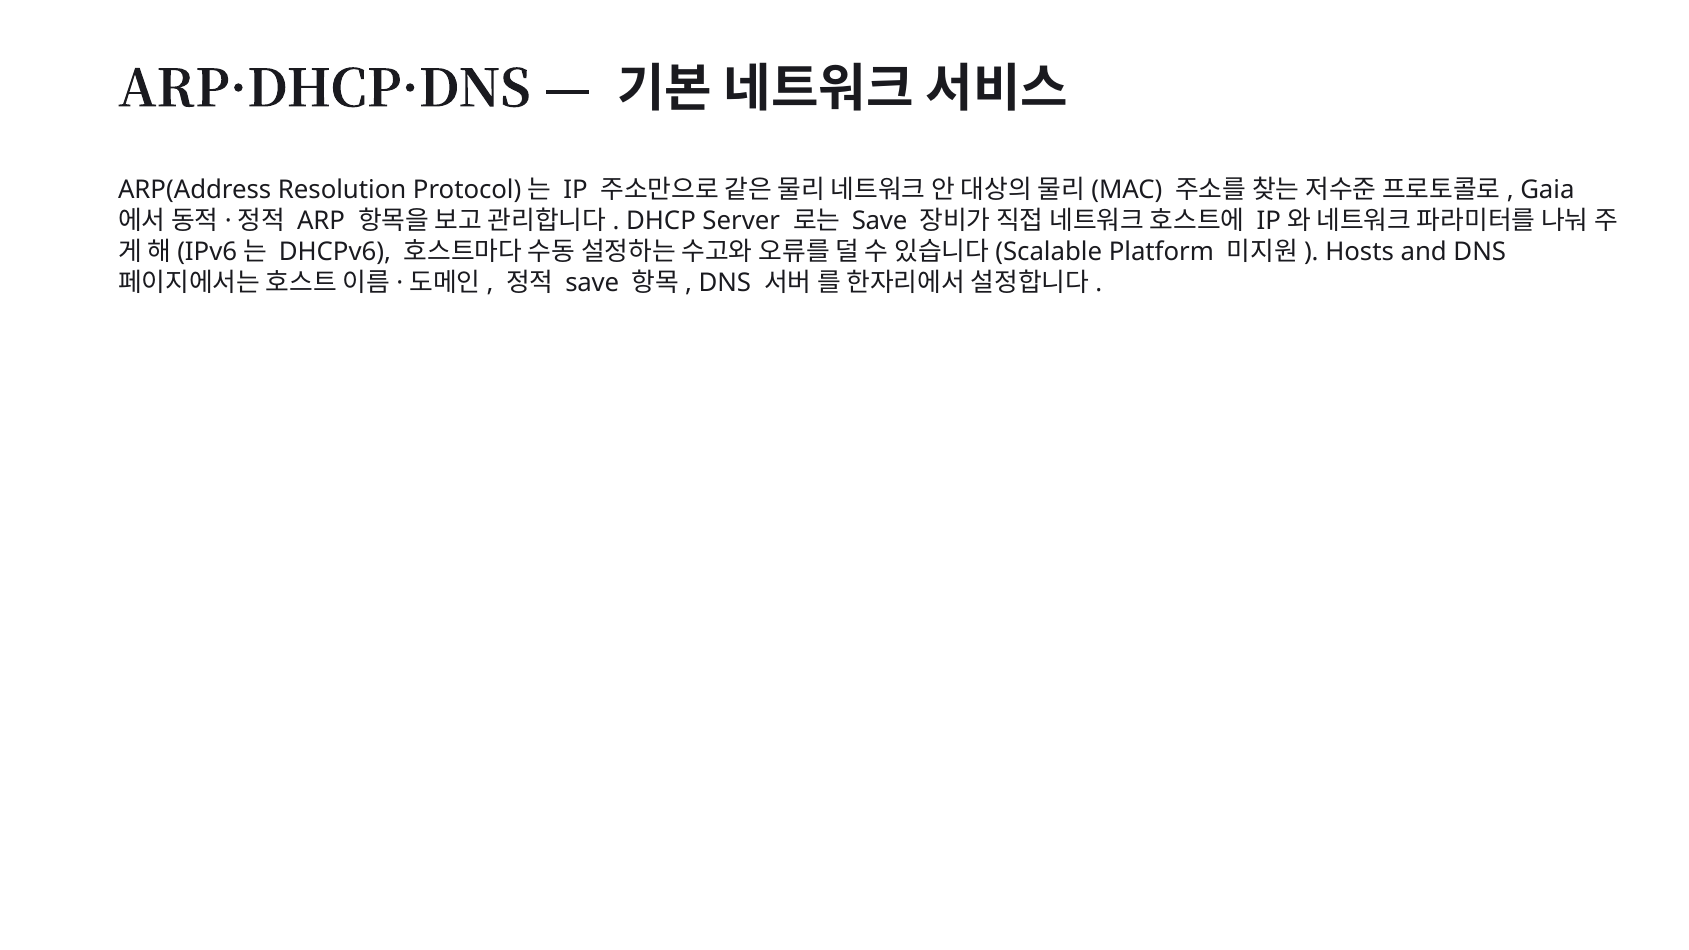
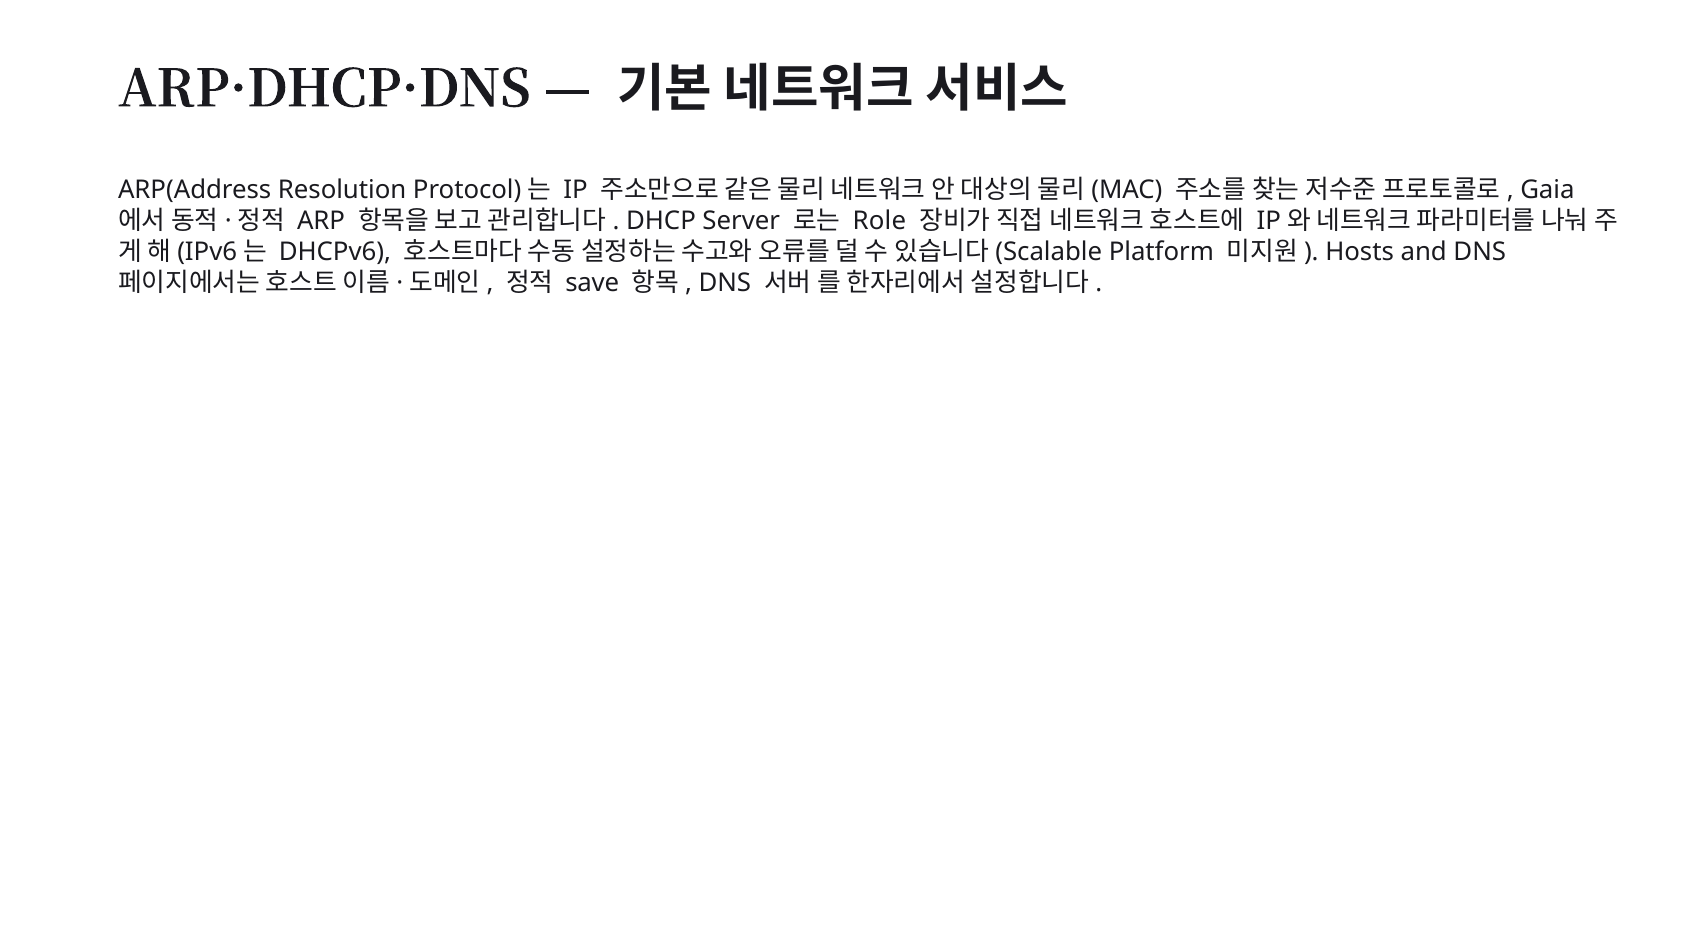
Save at (880, 221): Save -> Role
